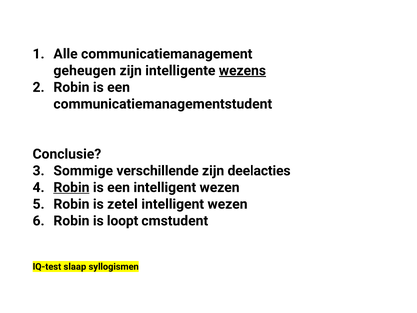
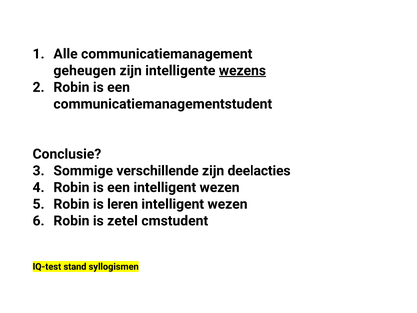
Robin at (71, 187) underline: present -> none
zetel: zetel -> leren
loopt: loopt -> zetel
slaap: slaap -> stand
